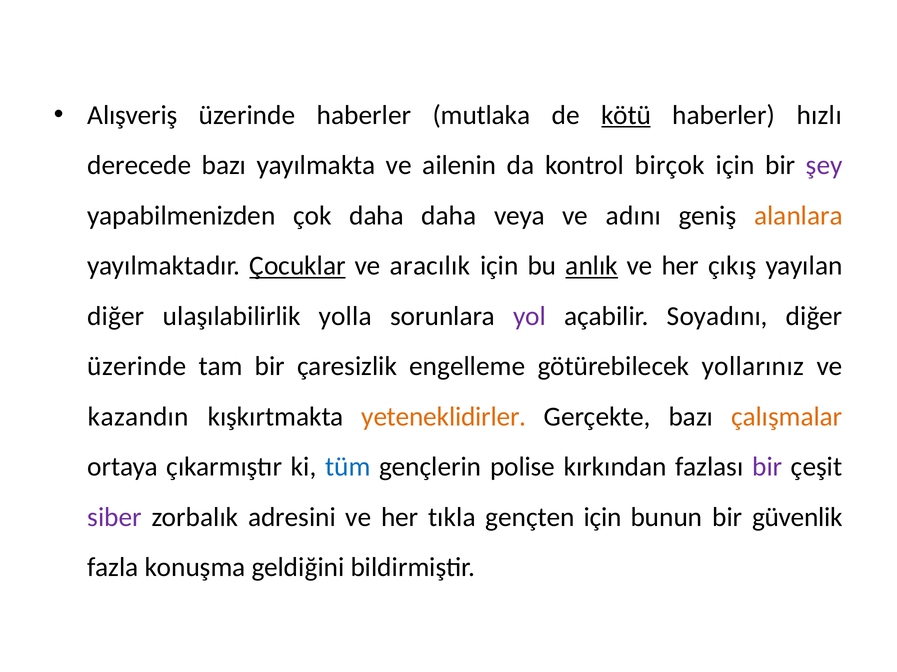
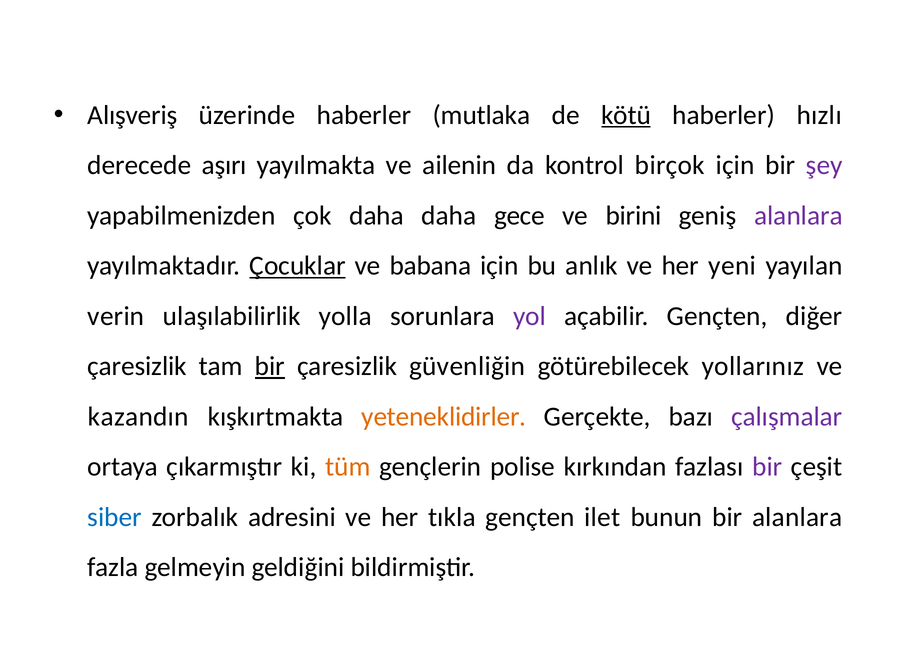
derecede bazı: bazı -> aşırı
veya: veya -> gece
adını: adını -> birini
alanlara at (798, 216) colour: orange -> purple
aracılık: aracılık -> babana
anlık underline: present -> none
çıkış: çıkış -> yeni
diğer at (116, 316): diğer -> verin
açabilir Soyadını: Soyadını -> Gençten
üzerinde at (137, 367): üzerinde -> çaresizlik
bir at (270, 367) underline: none -> present
engelleme: engelleme -> güvenliğin
çalışmalar colour: orange -> purple
tüm colour: blue -> orange
siber colour: purple -> blue
gençten için: için -> ilet
bir güvenlik: güvenlik -> alanlara
konuşma: konuşma -> gelmeyin
